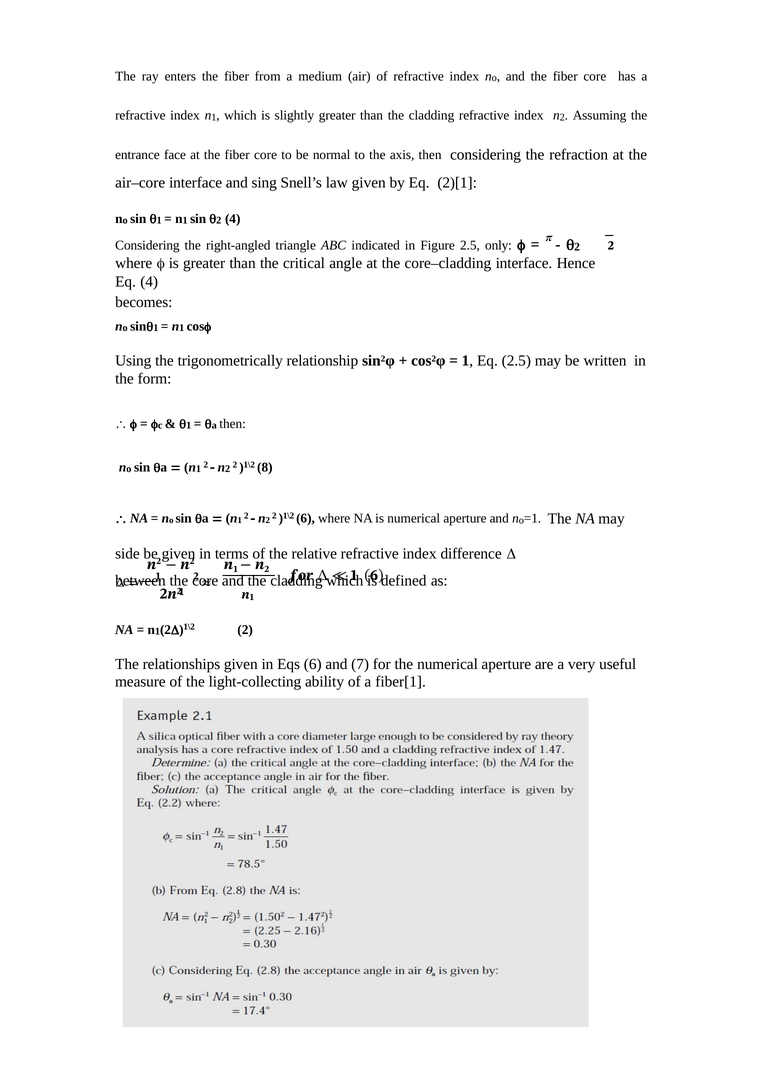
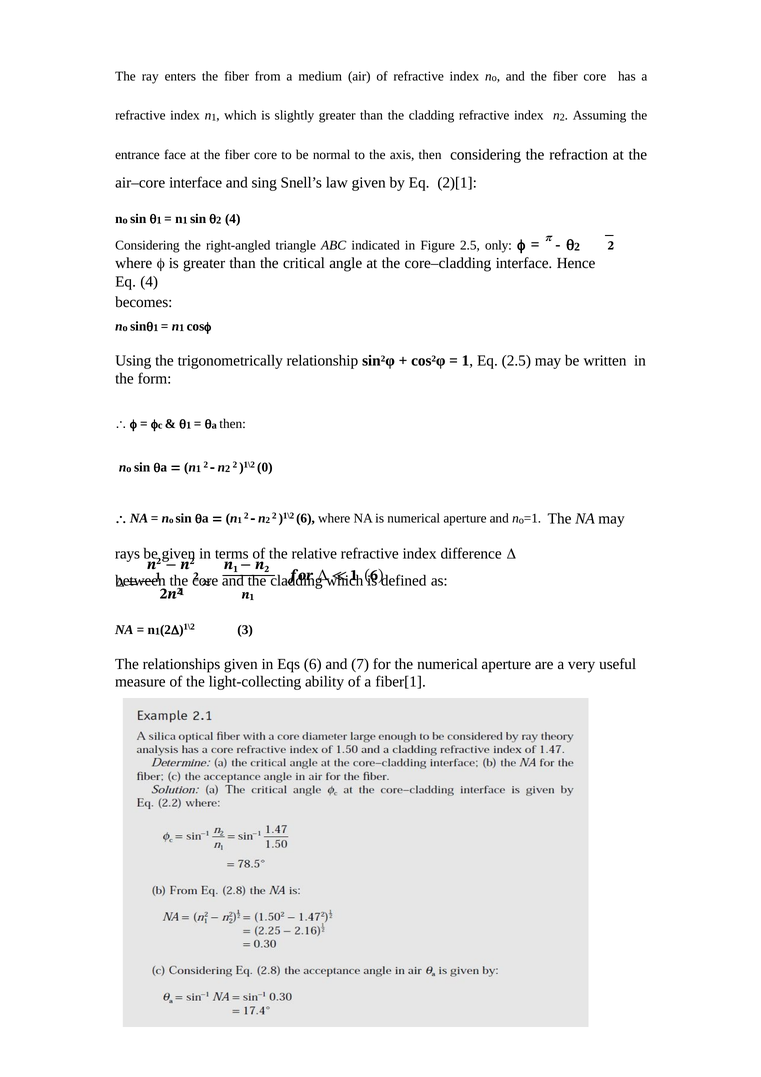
8: 8 -> 0
side: side -> rays
2 at (245, 630): 2 -> 3
